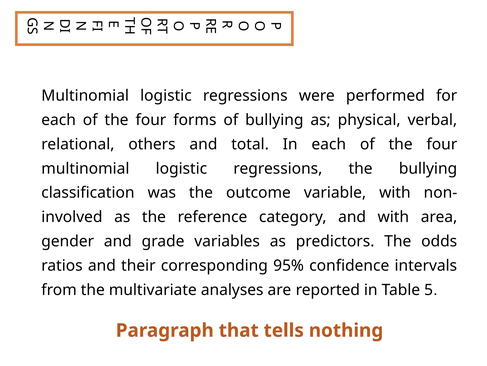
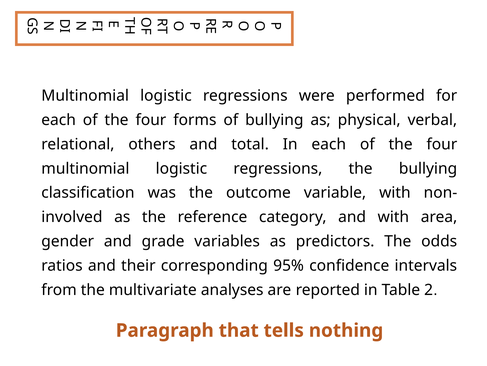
5: 5 -> 2
